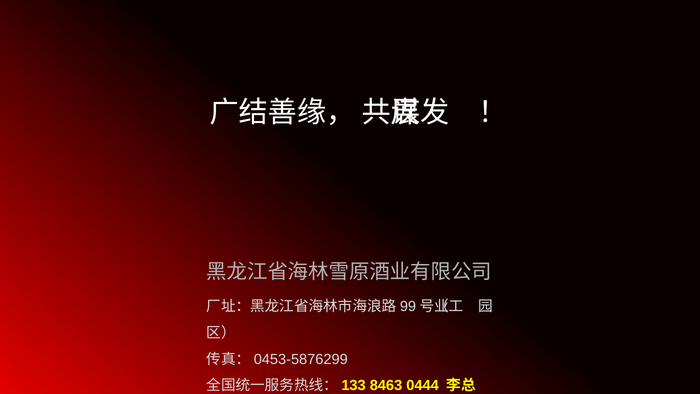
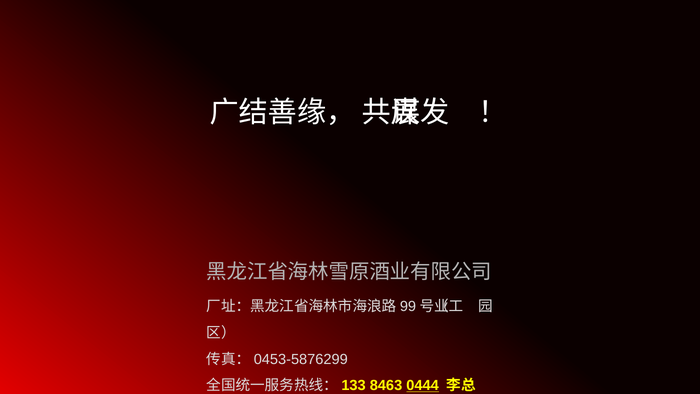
0444 underline: none -> present
